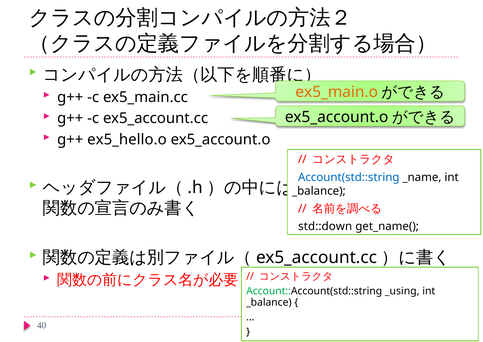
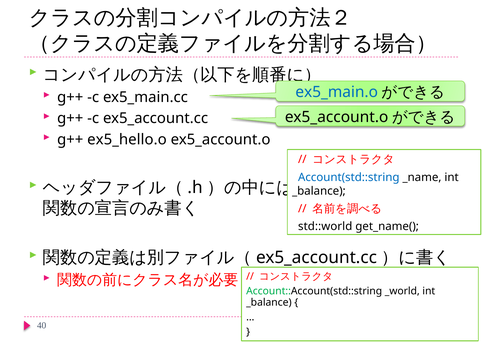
ex5_main.o colour: orange -> blue
std::down: std::down -> std::world
_using: _using -> _world
